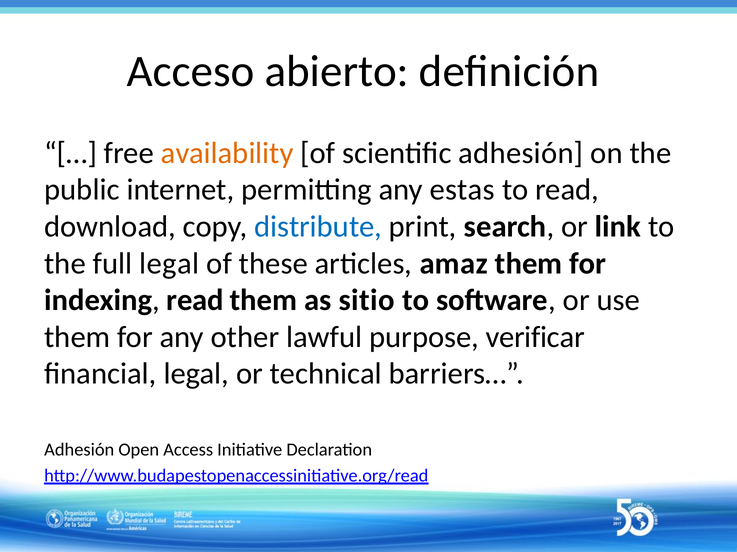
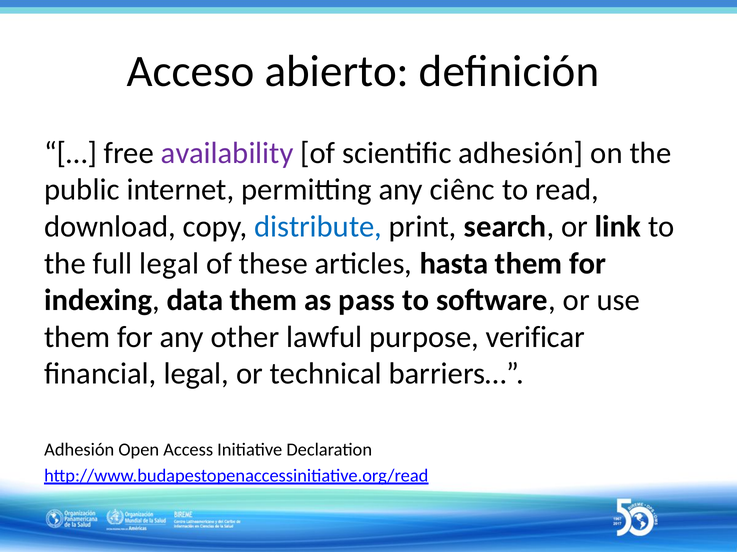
availability colour: orange -> purple
estas: estas -> ciênc
amaz: amaz -> hasta
indexing read: read -> data
sitio: sitio -> pass
